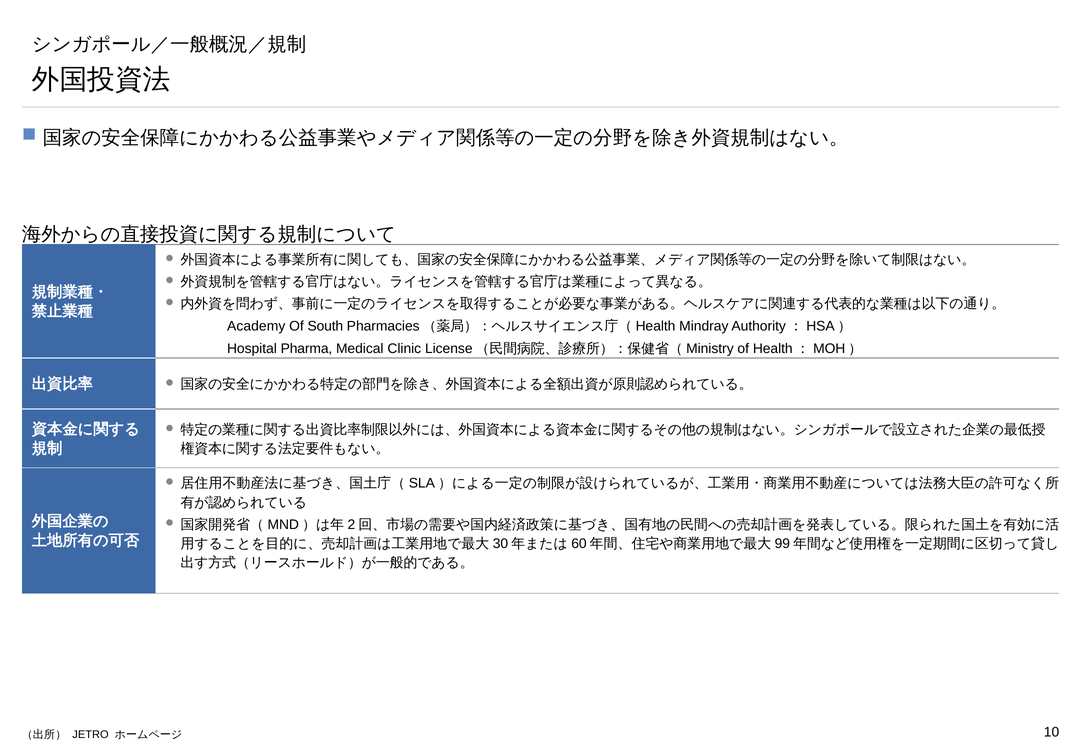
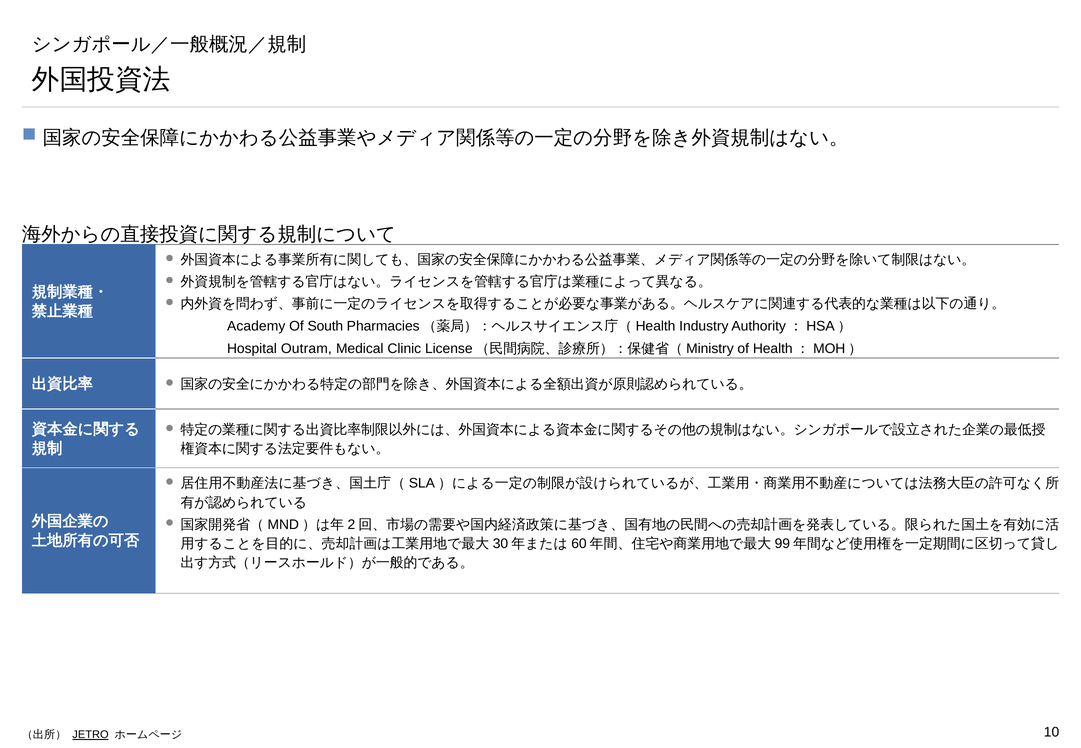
Mindray: Mindray -> Industry
Pharma: Pharma -> Outram
JETRO underline: none -> present
